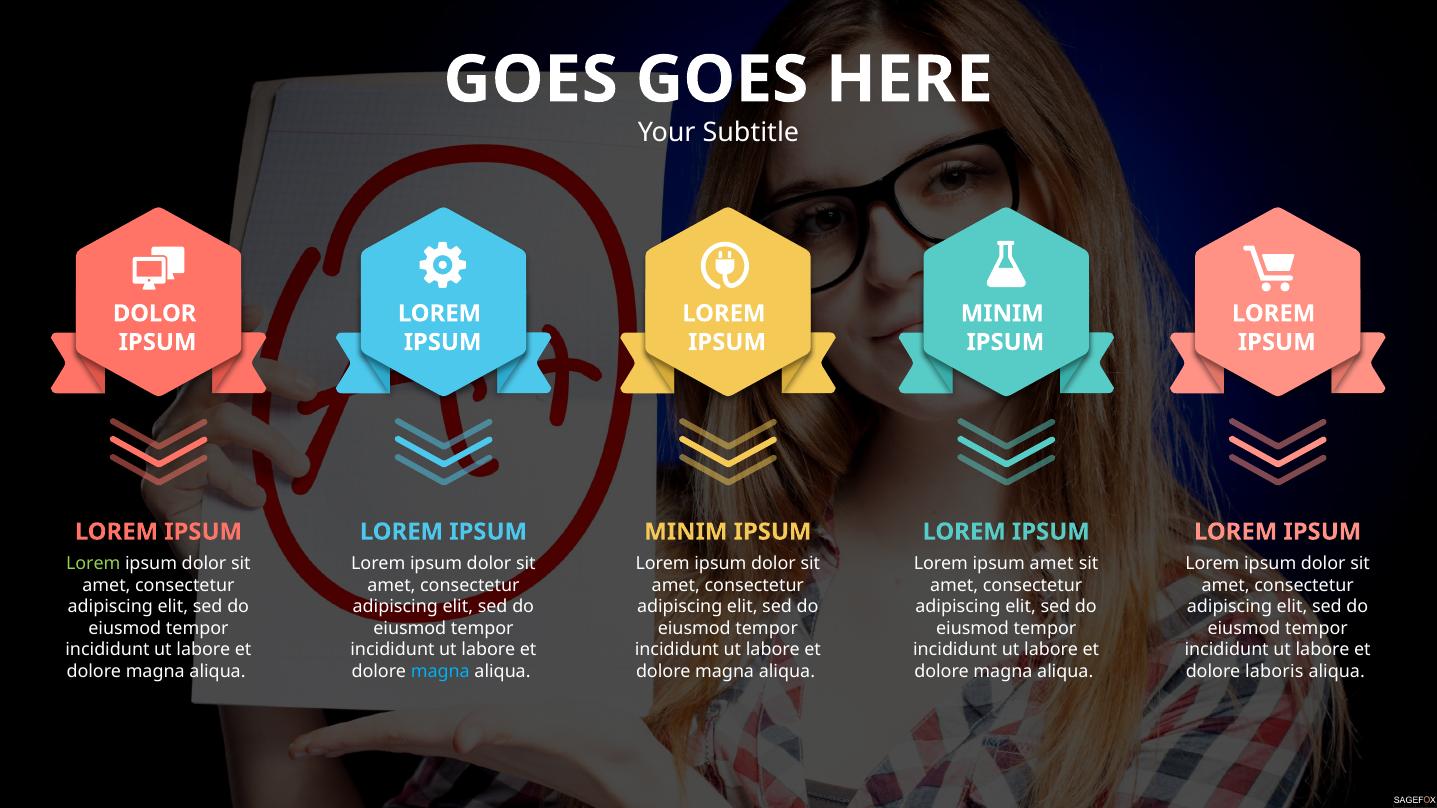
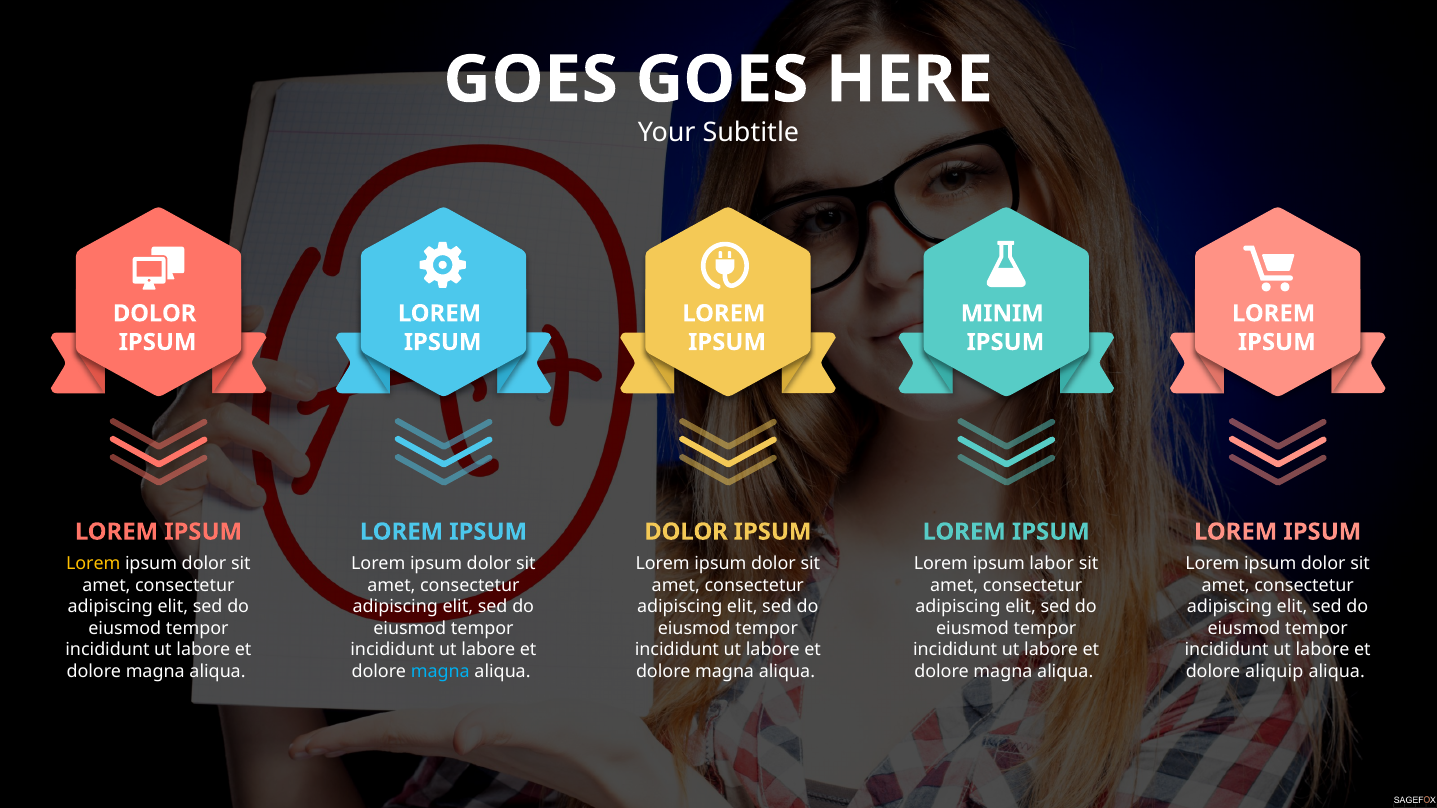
MINIM at (686, 532): MINIM -> DOLOR
Lorem at (93, 564) colour: light green -> yellow
ipsum amet: amet -> labor
laboris: laboris -> aliquip
